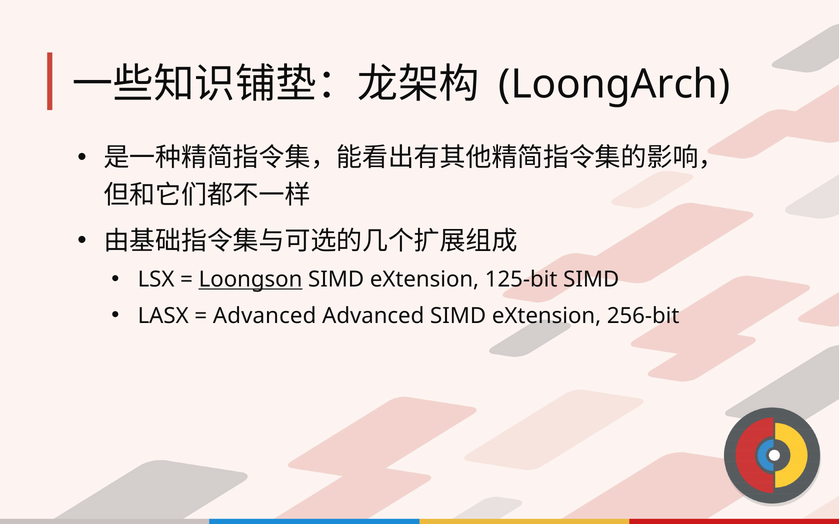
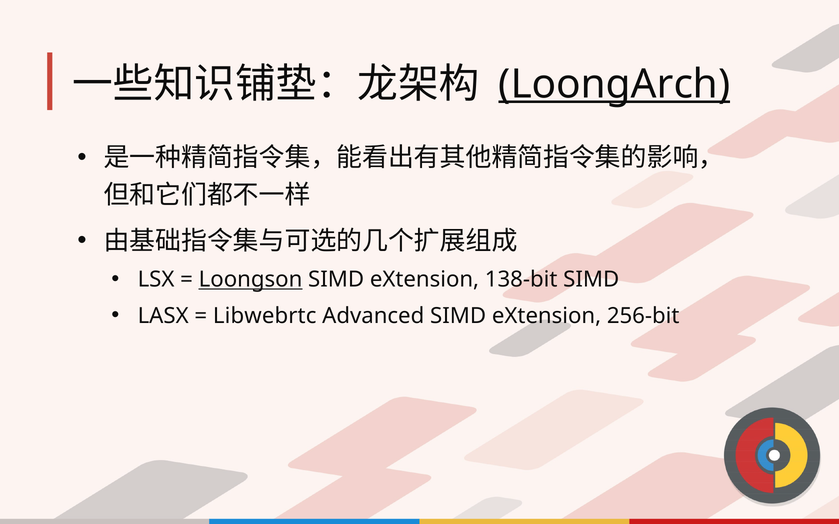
LoongArch underline: none -> present
125-bit: 125-bit -> 138-bit
Advanced at (265, 316): Advanced -> Libwebrtc
